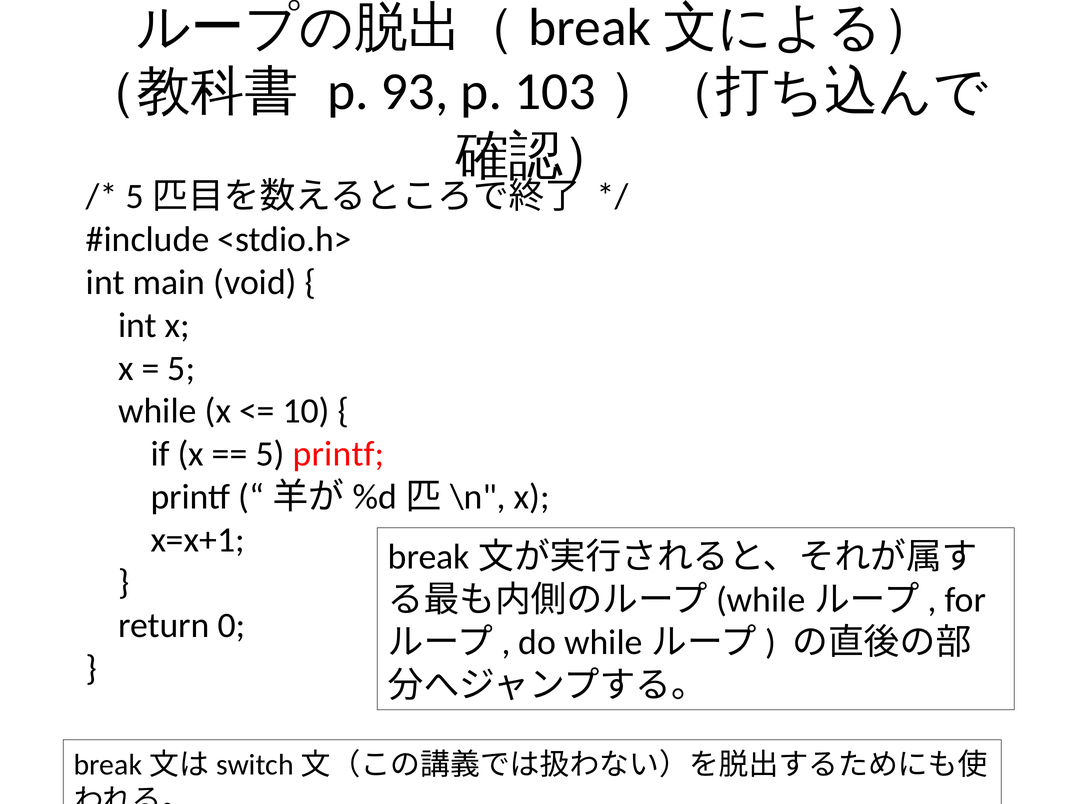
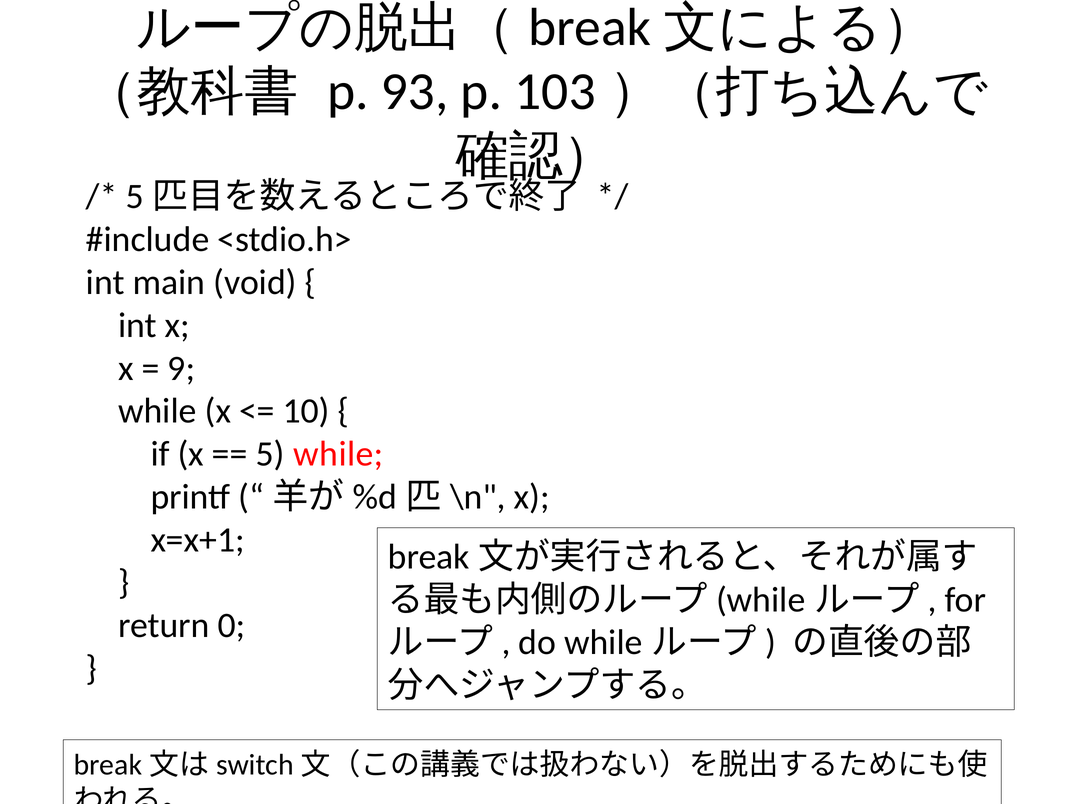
5 at (181, 369): 5 -> 9
5 printf: printf -> while
